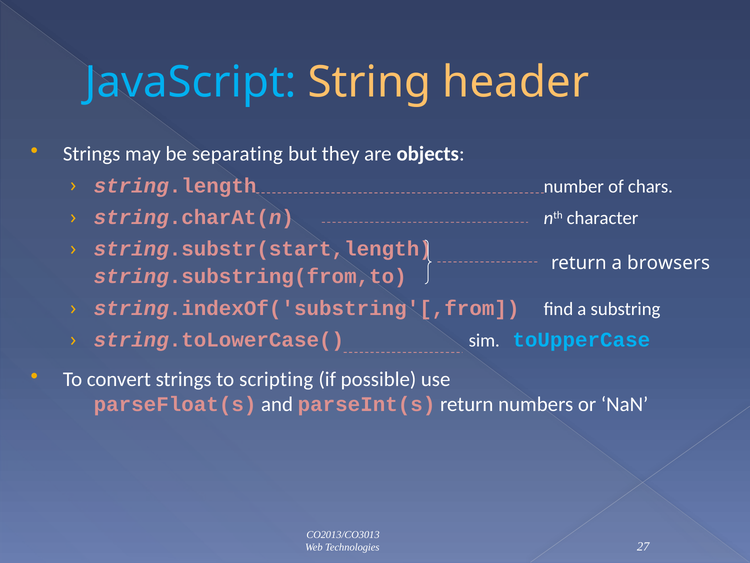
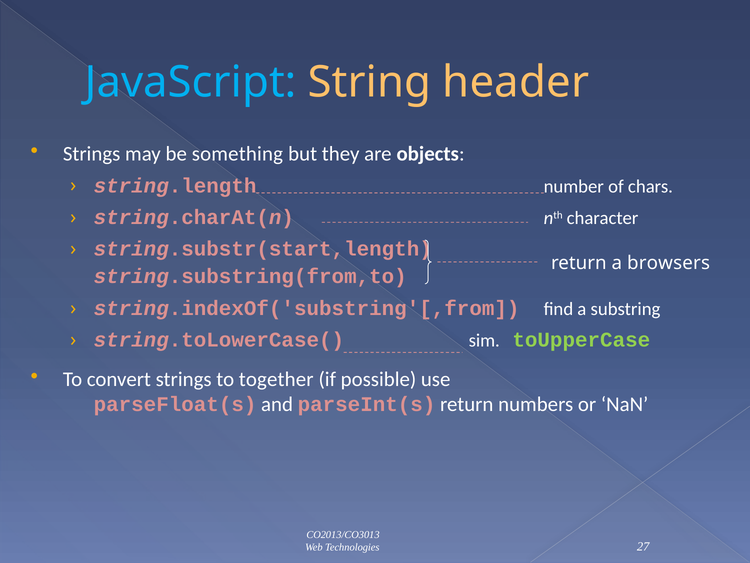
separating: separating -> something
toUpperCase colour: light blue -> light green
scripting: scripting -> together
